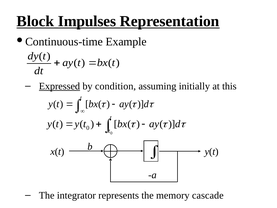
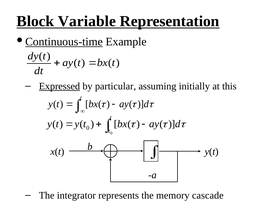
Impulses: Impulses -> Variable
Continuous-time underline: none -> present
condition: condition -> particular
